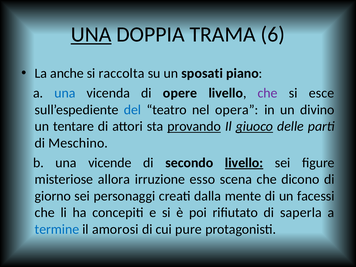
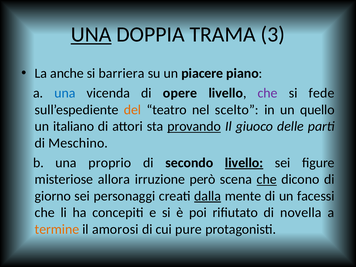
6: 6 -> 3
raccolta: raccolta -> barriera
sposati: sposati -> piacere
esce: esce -> fede
del colour: blue -> orange
opera: opera -> scelto
divino: divino -> quello
tentare: tentare -> italiano
giuoco underline: present -> none
vicende: vicende -> proprio
esso: esso -> però
che at (267, 179) underline: none -> present
dalla underline: none -> present
saperla: saperla -> novella
termine colour: blue -> orange
